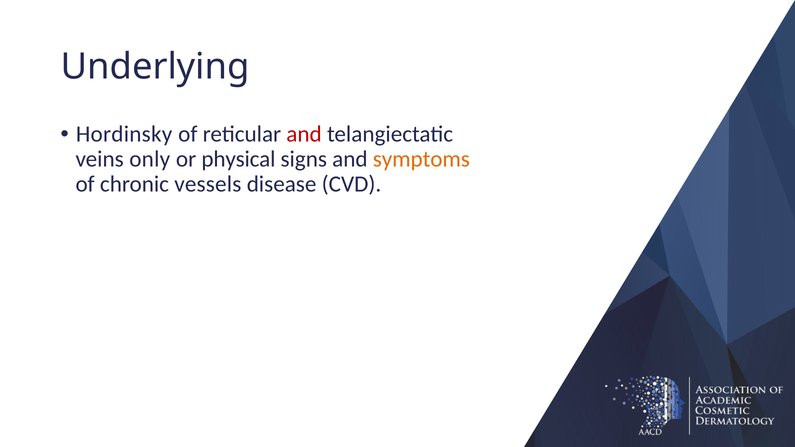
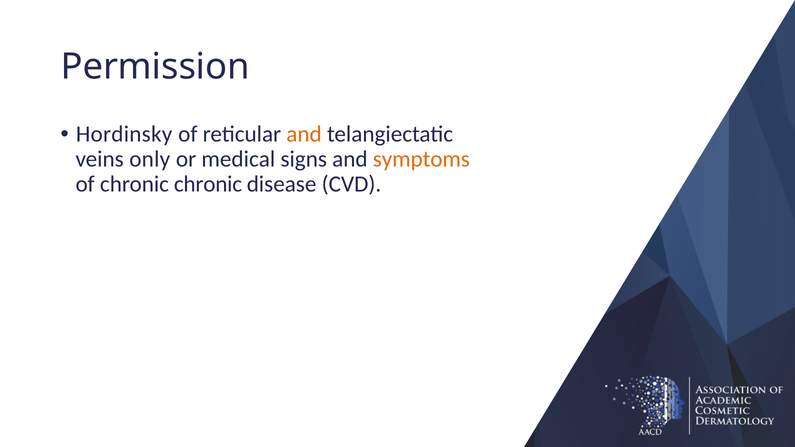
Underlying: Underlying -> Permission
and at (304, 134) colour: red -> orange
physical: physical -> medical
chronic vessels: vessels -> chronic
